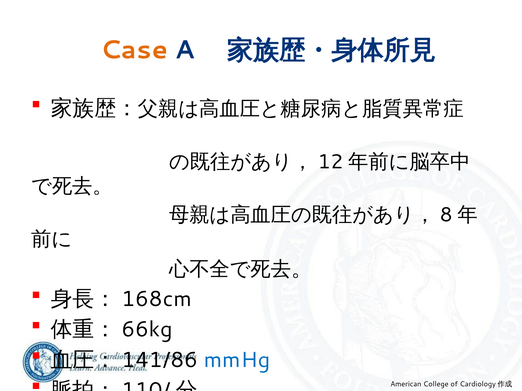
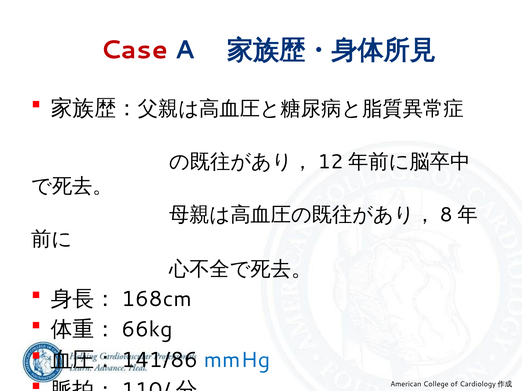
Case colour: orange -> red
